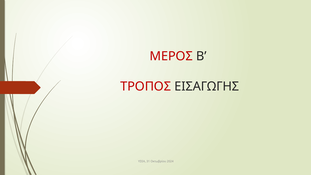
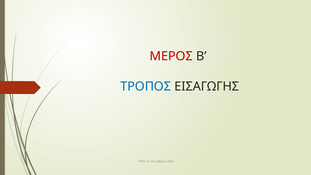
ΤΡΟΠΟΣ colour: red -> blue
